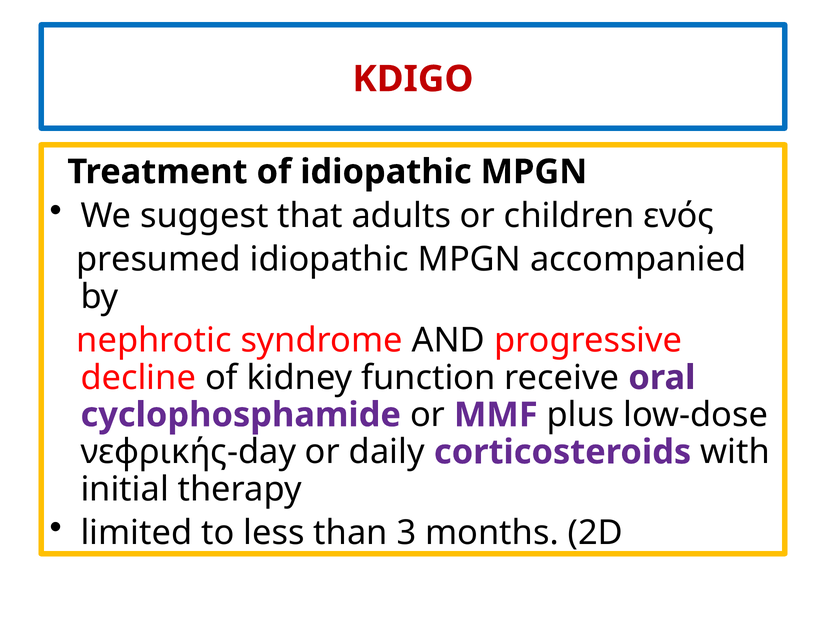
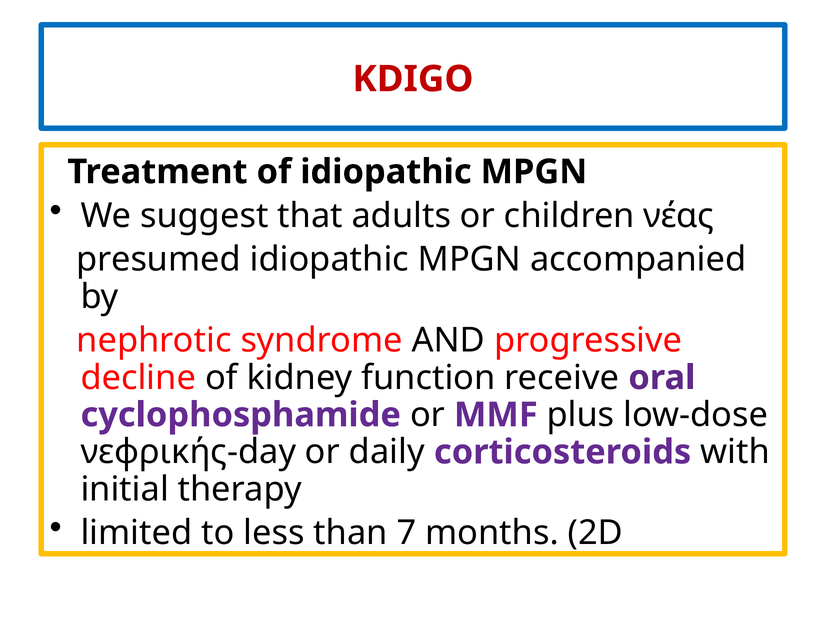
ενός: ενός -> νέας
3: 3 -> 7
